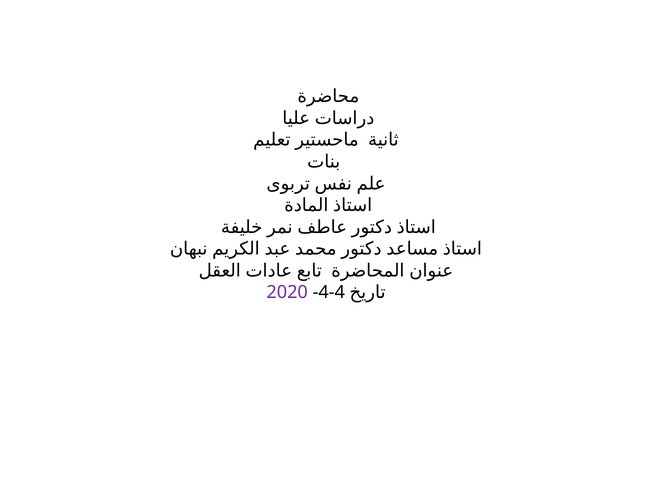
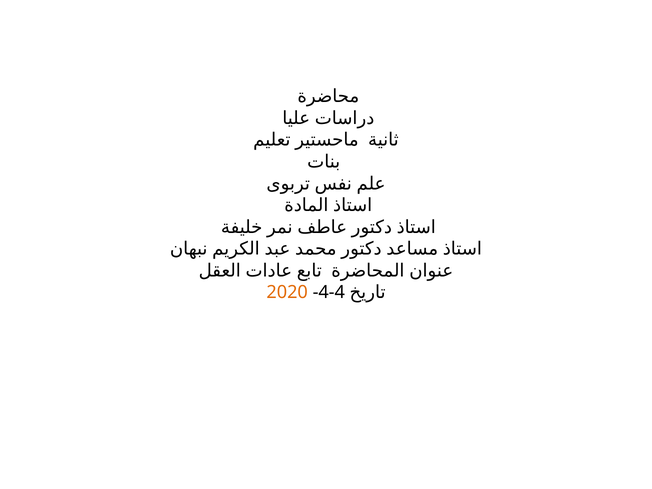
2020 colour: purple -> orange
